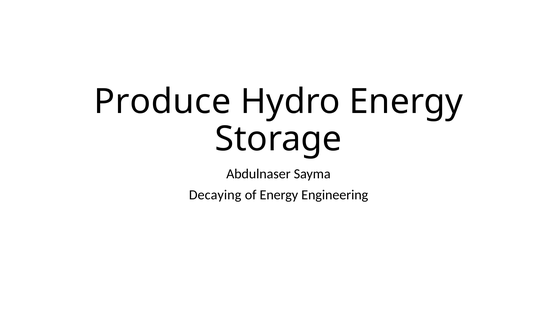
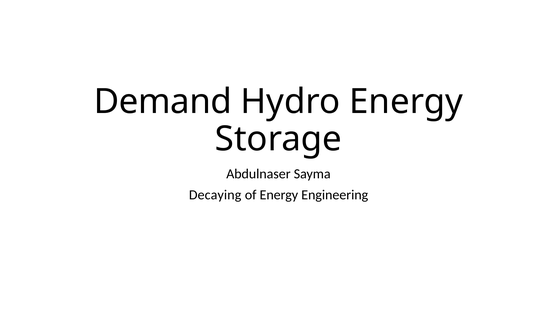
Produce: Produce -> Demand
